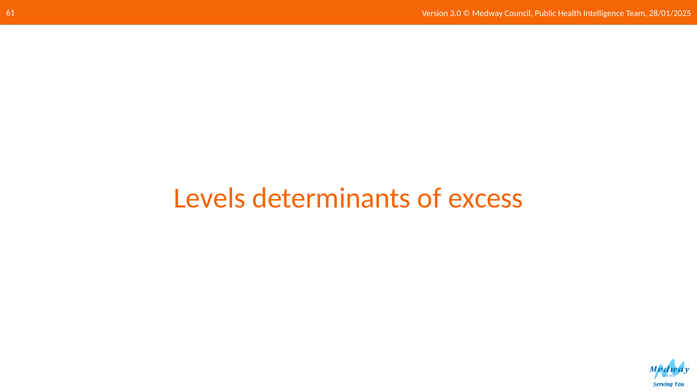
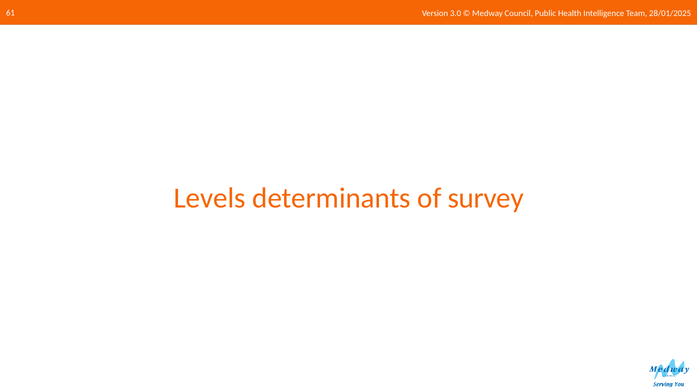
excess: excess -> survey
